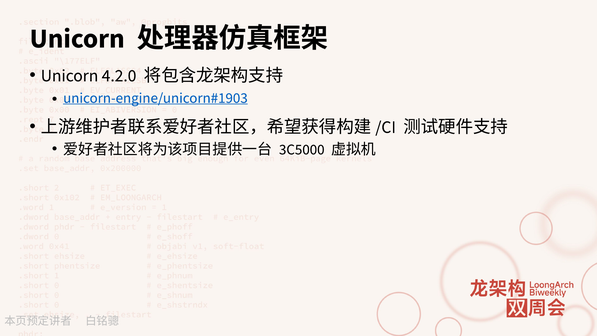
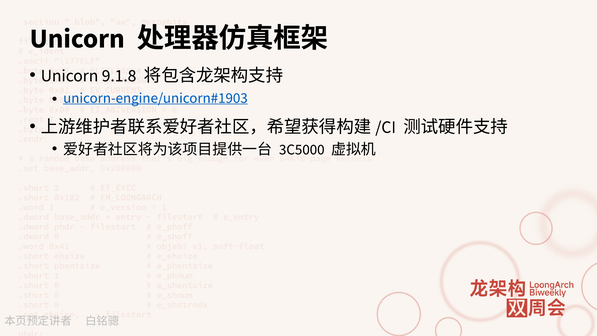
4.2.0: 4.2.0 -> 9.1.8
